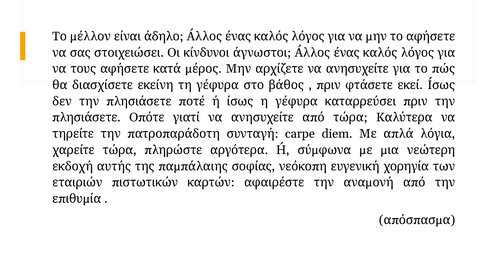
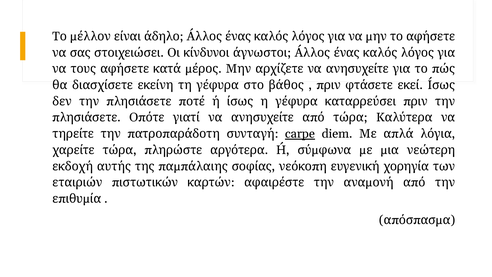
carpe underline: none -> present
